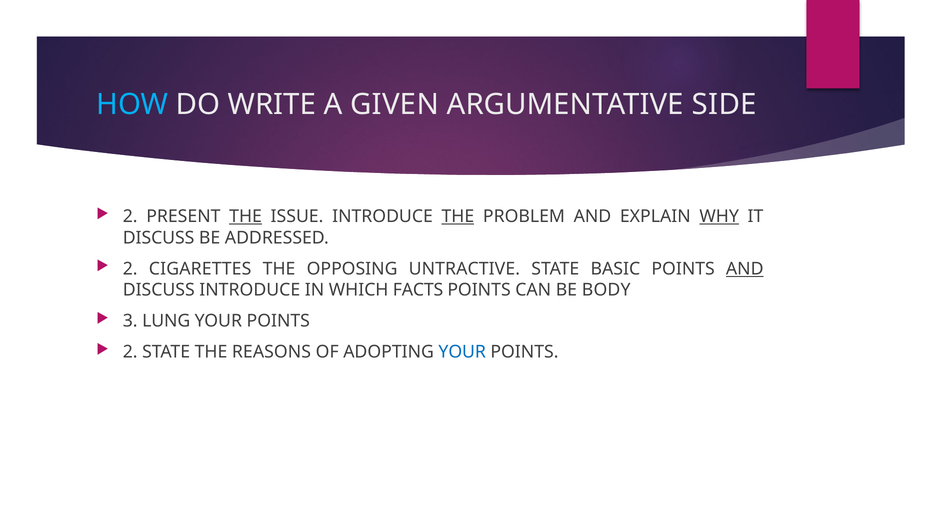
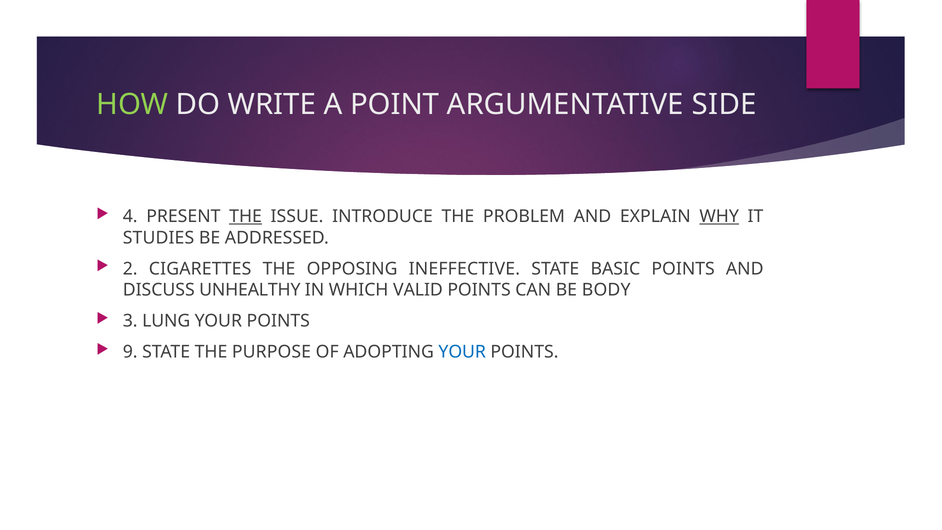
HOW colour: light blue -> light green
GIVEN: GIVEN -> POINT
2 at (130, 217): 2 -> 4
THE at (458, 217) underline: present -> none
DISCUSS at (159, 238): DISCUSS -> STUDIES
UNTRACTIVE: UNTRACTIVE -> INEFFECTIVE
AND at (745, 269) underline: present -> none
DISCUSS INTRODUCE: INTRODUCE -> UNHEALTHY
FACTS: FACTS -> VALID
2 at (130, 352): 2 -> 9
REASONS: REASONS -> PURPOSE
